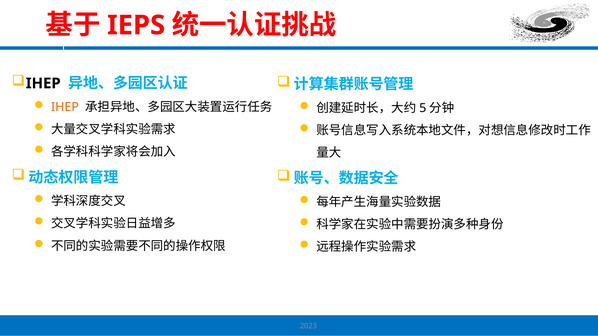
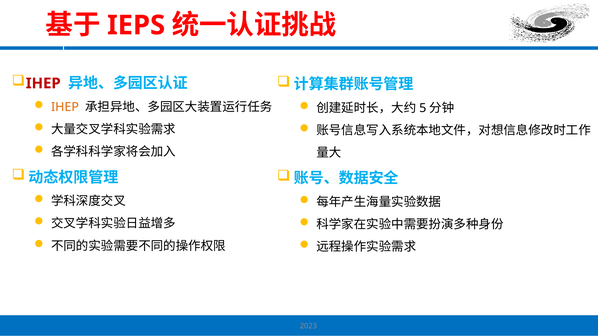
IHEP at (43, 83) colour: black -> red
